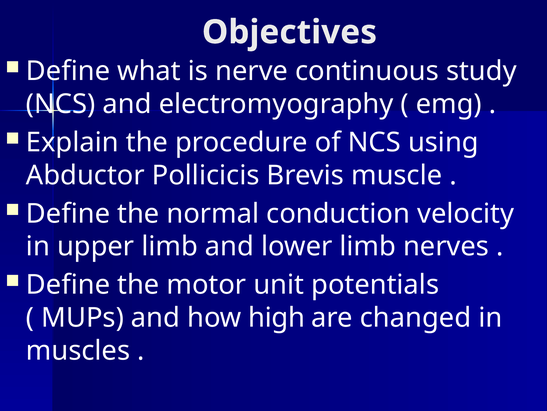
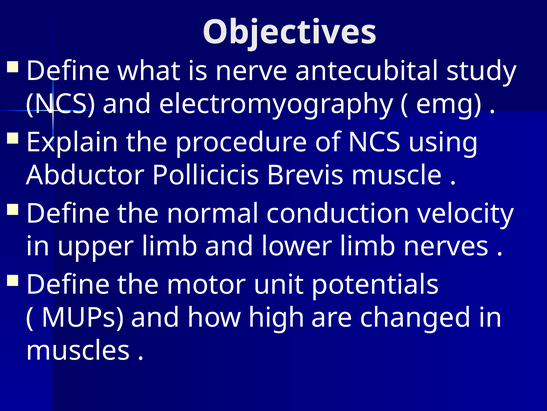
continuous: continuous -> antecubital
